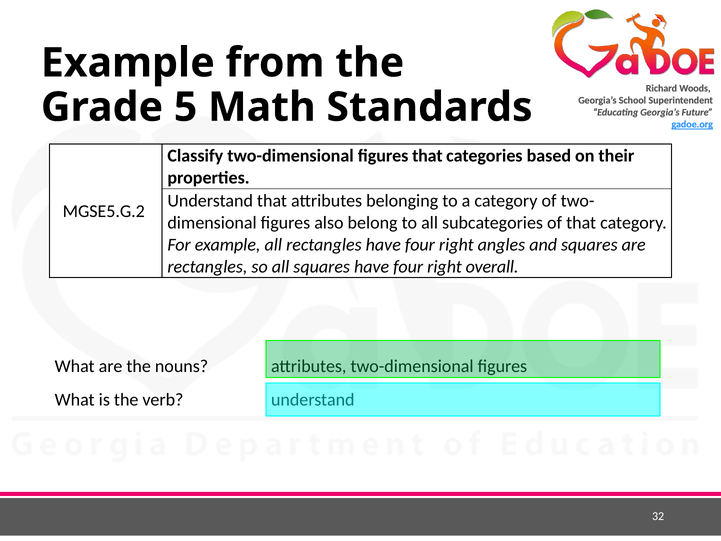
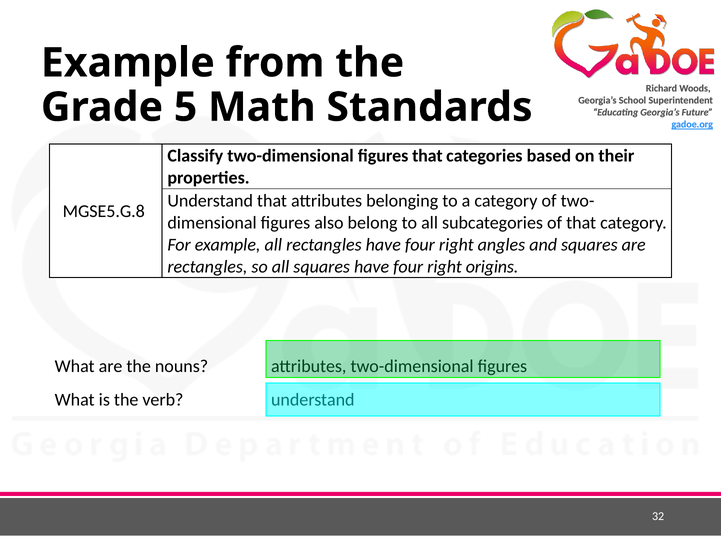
MGSE5.G.2: MGSE5.G.2 -> MGSE5.G.8
overall: overall -> origins
